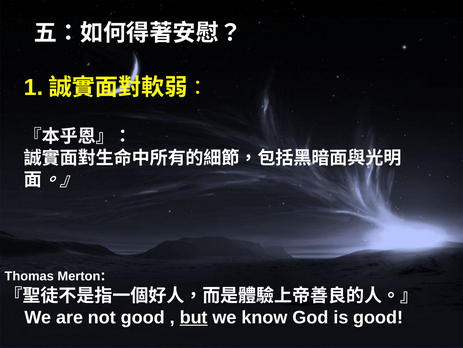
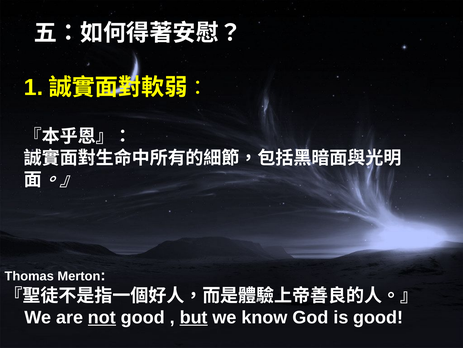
not underline: none -> present
